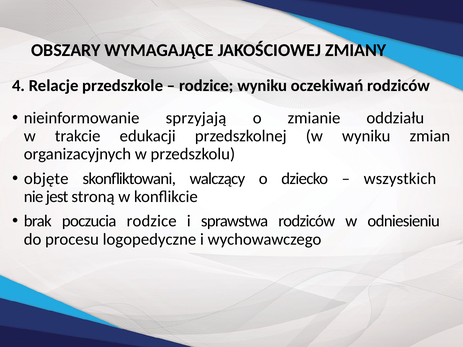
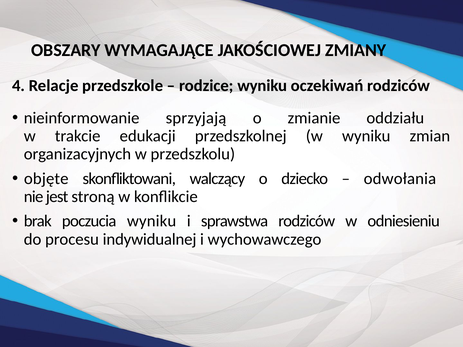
wszystkich: wszystkich -> odwołania
poczucia rodzice: rodzice -> wyniku
logopedyczne: logopedyczne -> indywidualnej
